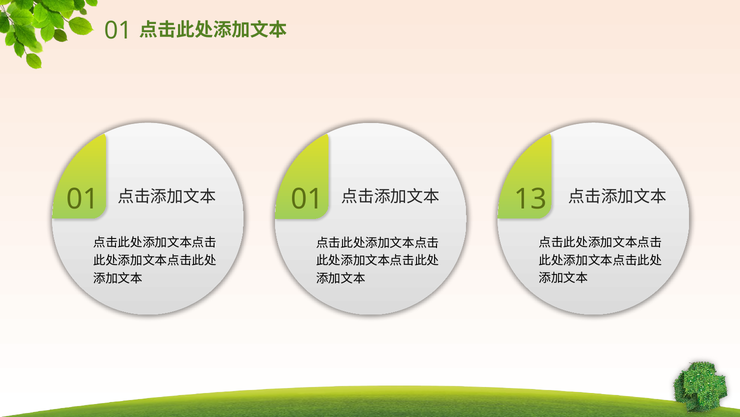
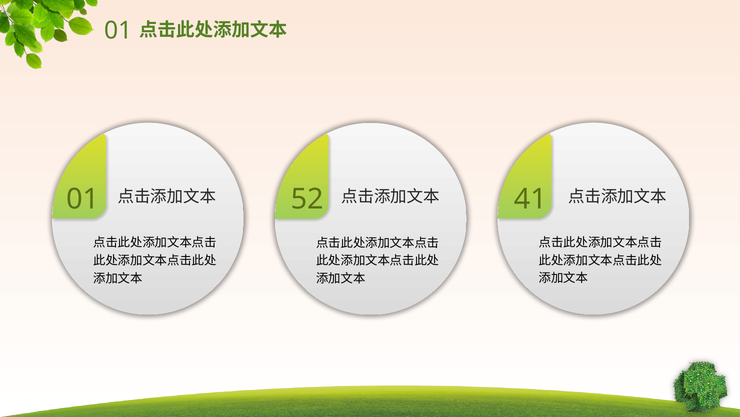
01 at (307, 199): 01 -> 52
13: 13 -> 41
